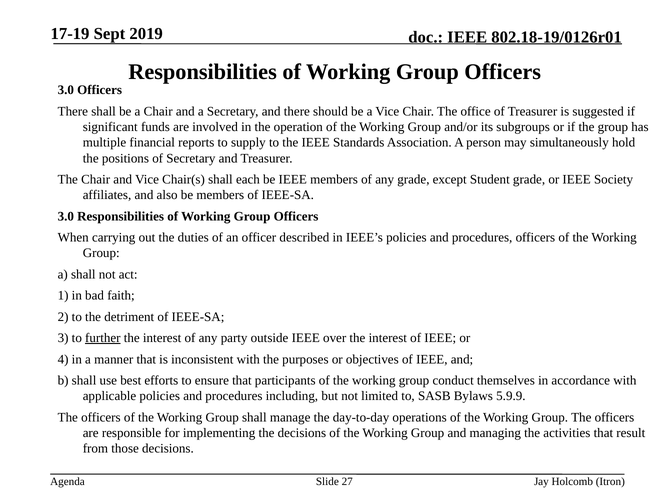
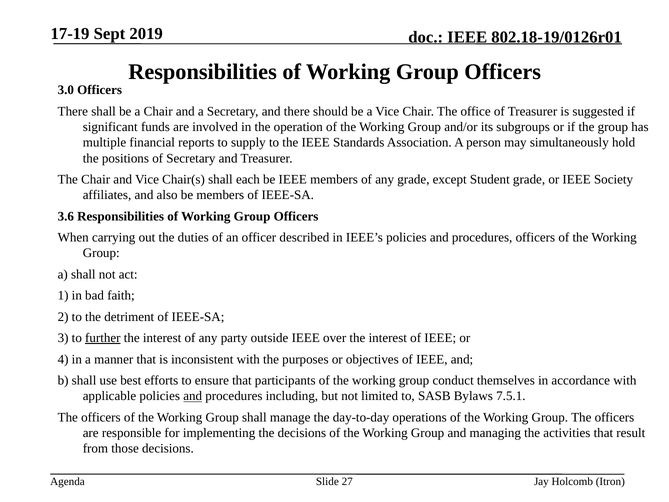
3.0 at (66, 216): 3.0 -> 3.6
and at (193, 396) underline: none -> present
5.9.9: 5.9.9 -> 7.5.1
